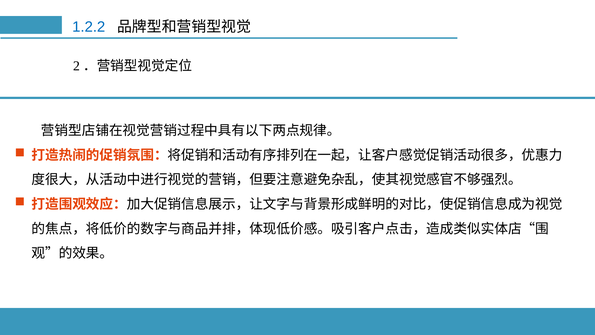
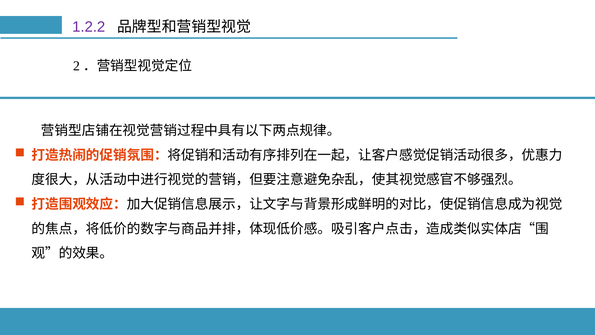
1.2.2 colour: blue -> purple
